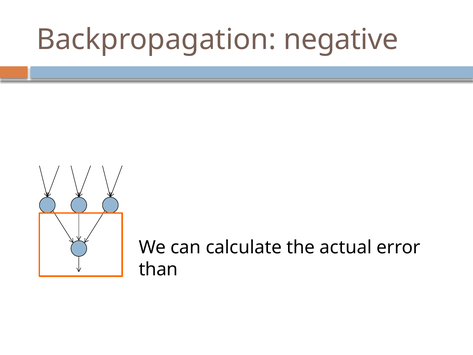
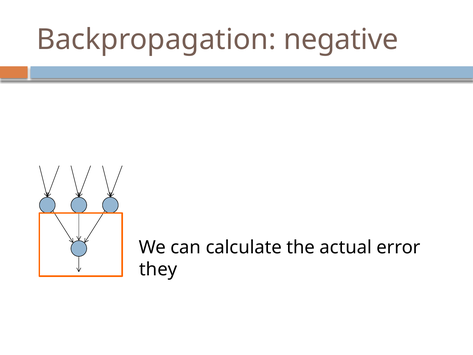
than: than -> they
